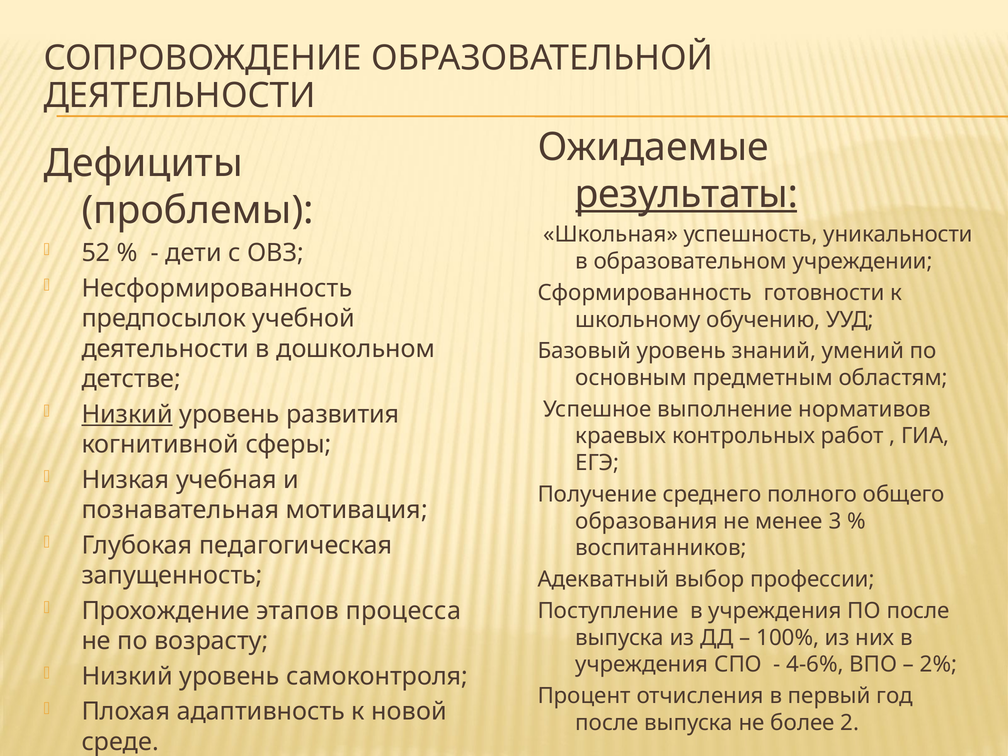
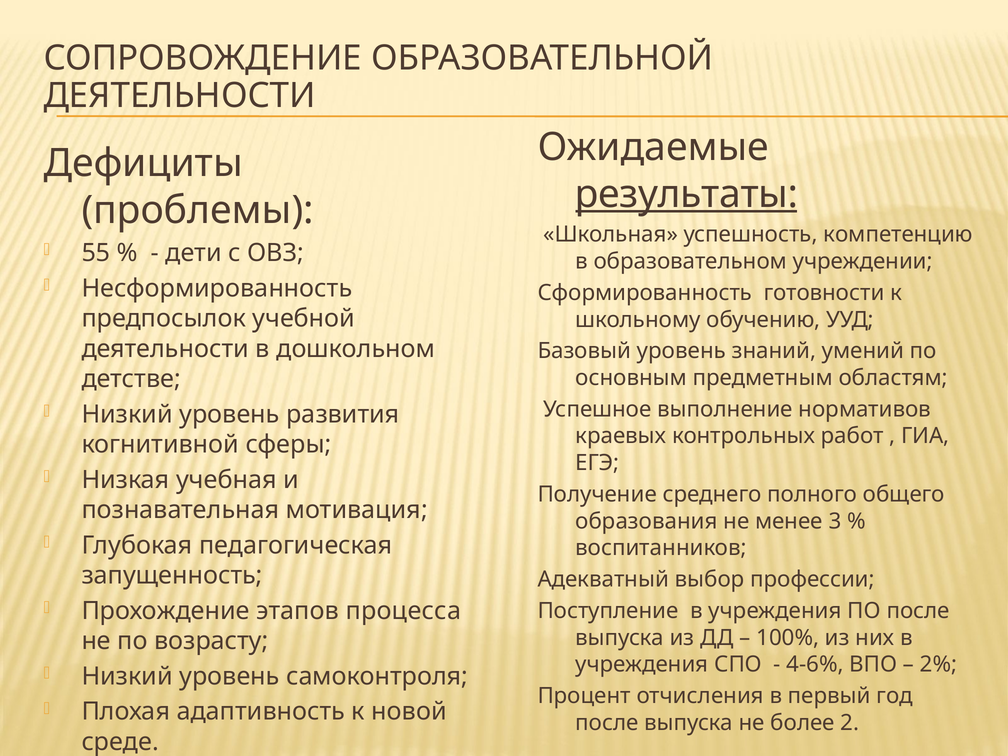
уникальности: уникальности -> компетенцию
52: 52 -> 55
Низкий at (127, 414) underline: present -> none
